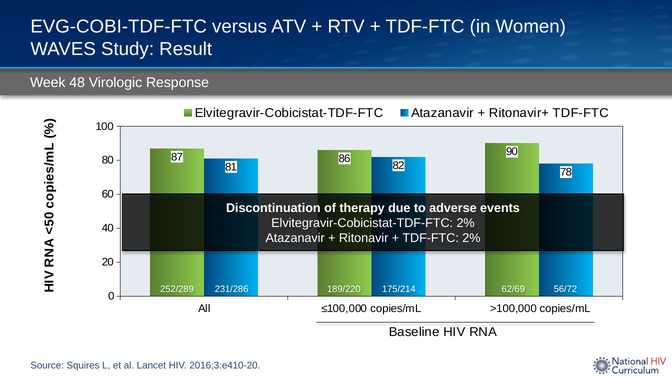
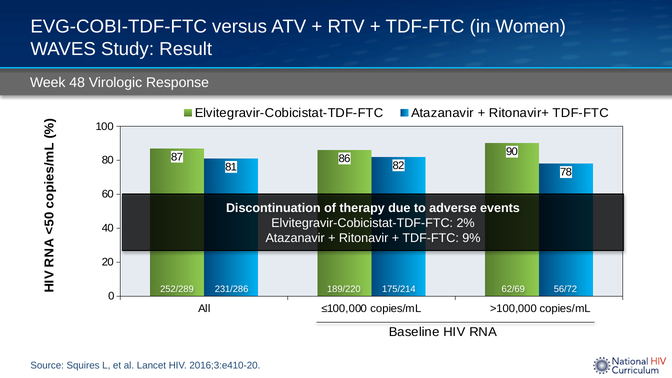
TDF-FTC 2%: 2% -> 9%
